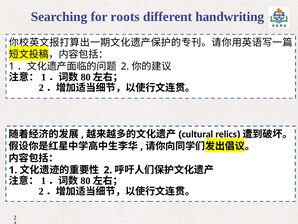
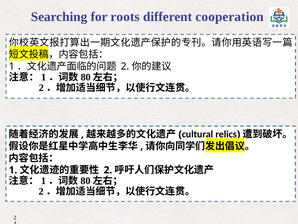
handwriting: handwriting -> cooperation
